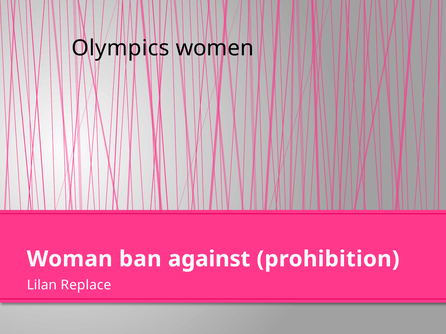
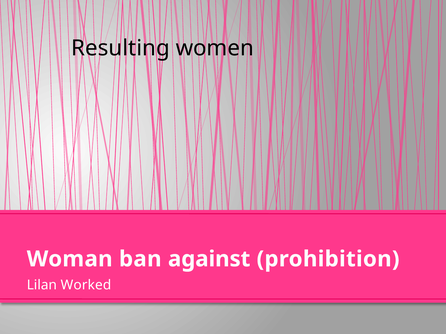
Olympics: Olympics -> Resulting
Replace: Replace -> Worked
